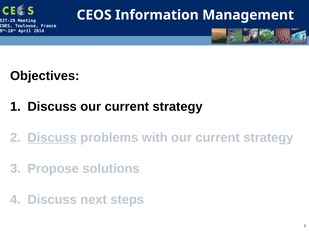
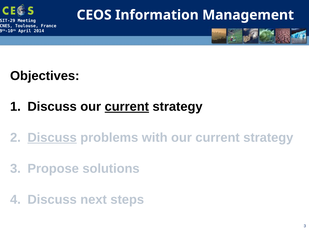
current at (127, 107) underline: none -> present
